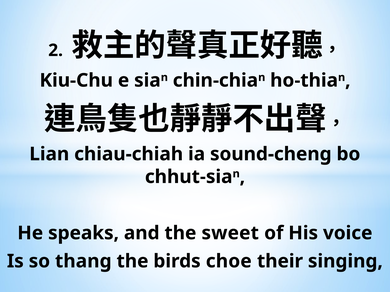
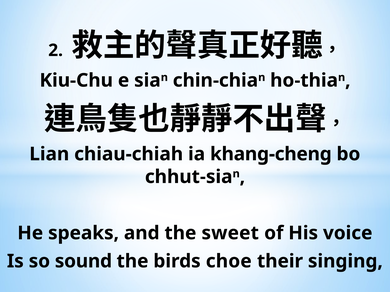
sound-cheng: sound-cheng -> khang-cheng
thang: thang -> sound
